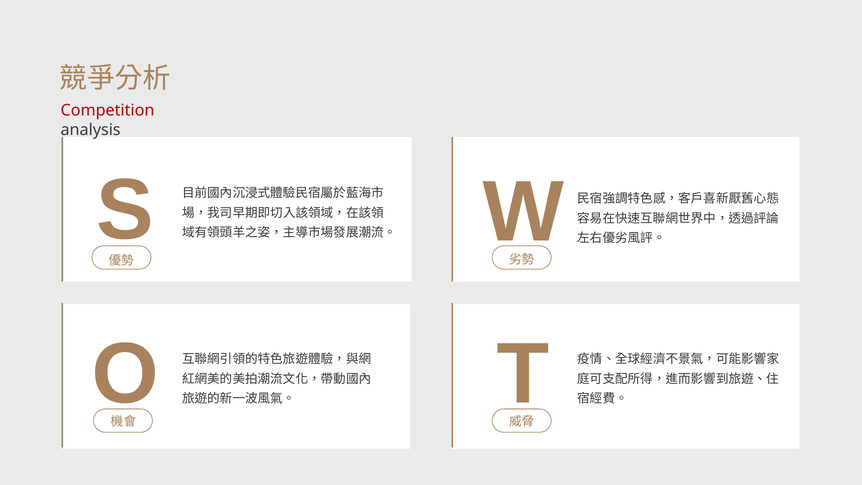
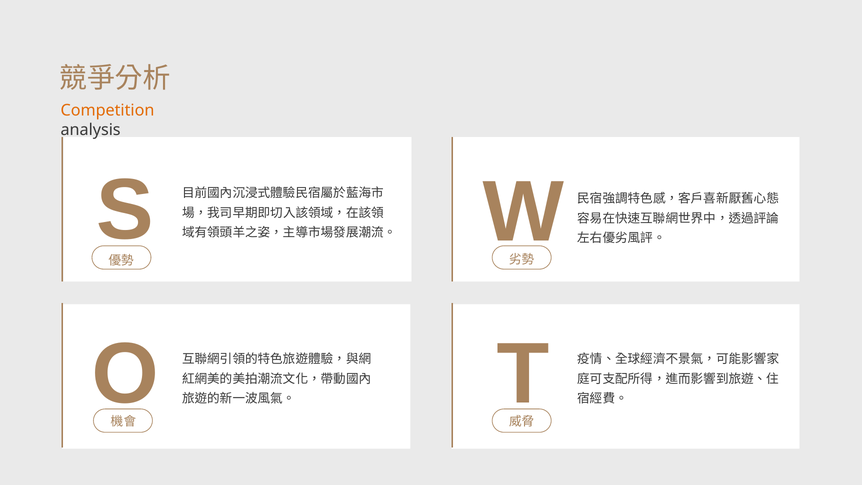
Competition colour: red -> orange
